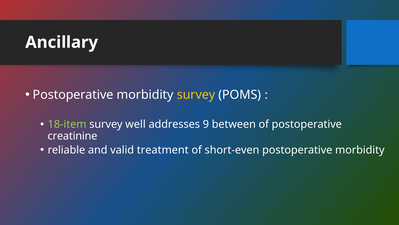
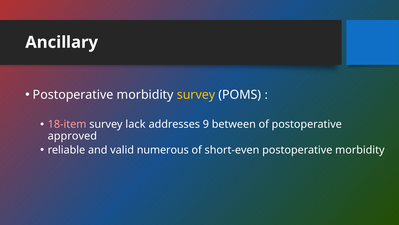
18-item colour: light green -> pink
well: well -> lack
creatinine: creatinine -> approved
treatment: treatment -> numerous
